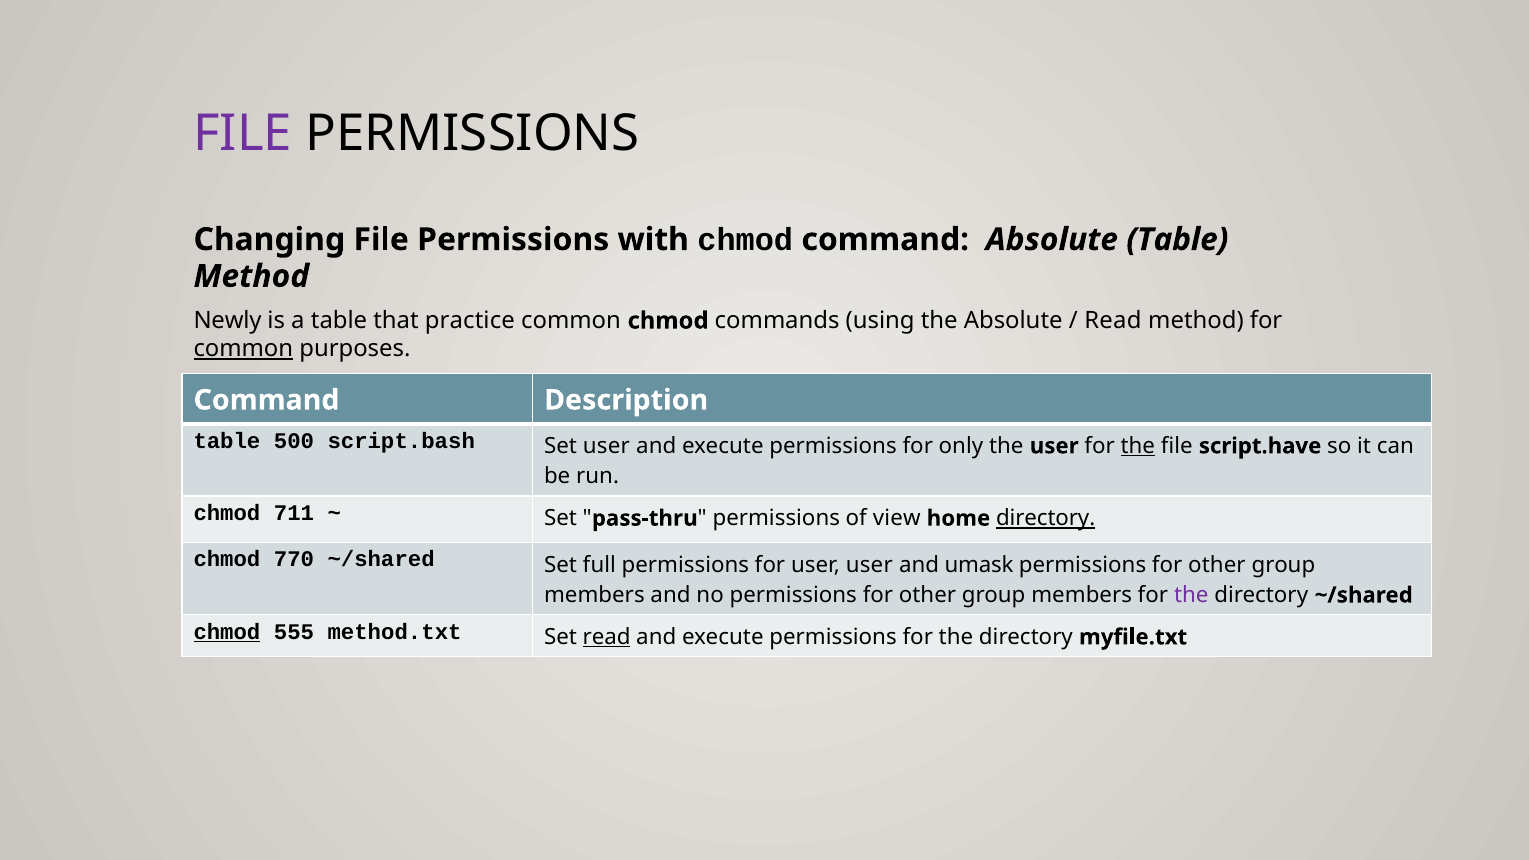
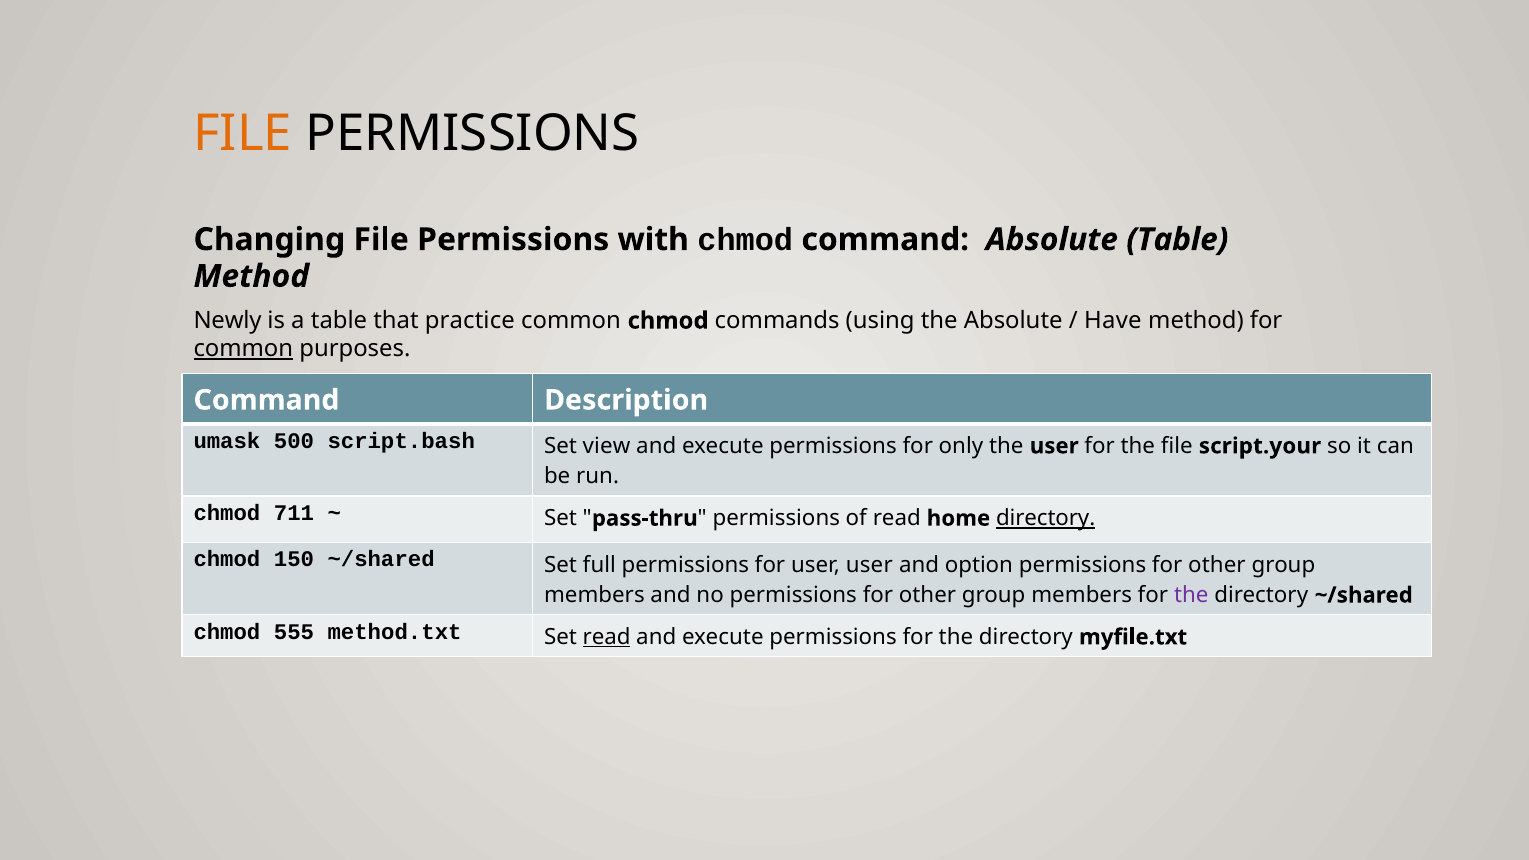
FILE at (243, 134) colour: purple -> orange
Read at (1113, 321): Read -> Have
table at (227, 441): table -> umask
Set user: user -> view
the at (1138, 446) underline: present -> none
script.have: script.have -> script.your
of view: view -> read
770: 770 -> 150
umask: umask -> option
chmod at (227, 632) underline: present -> none
